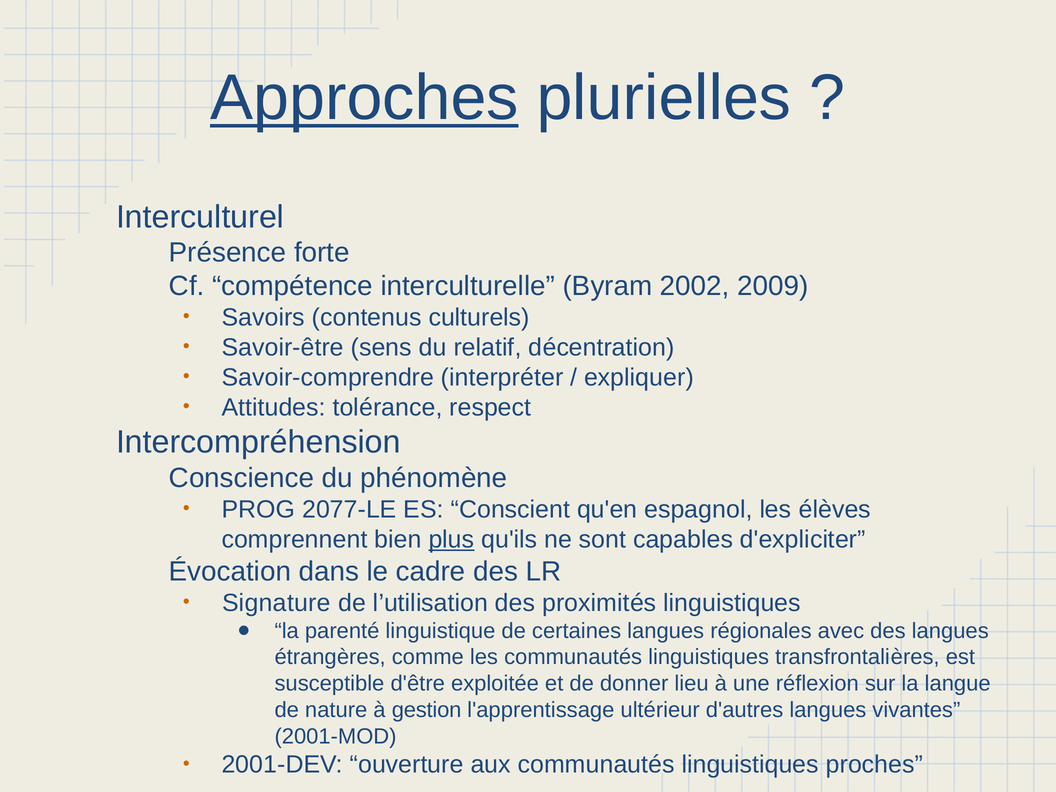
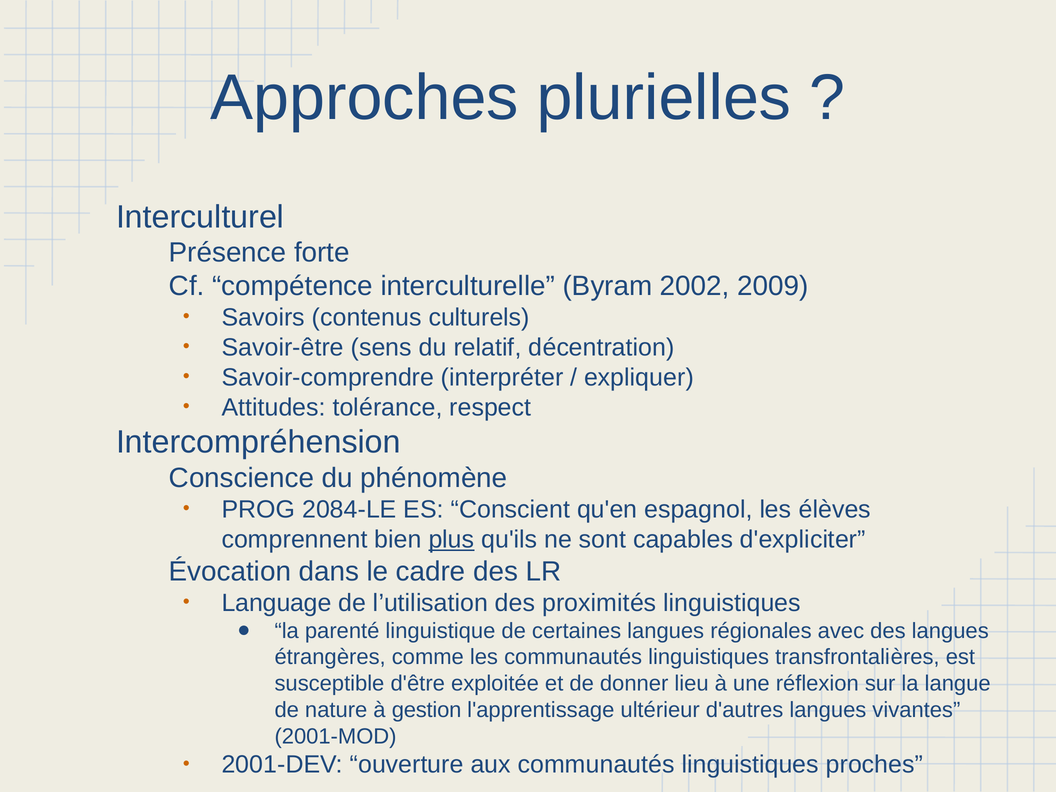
Approches underline: present -> none
2077-LE: 2077-LE -> 2084-LE
Signature: Signature -> Language
